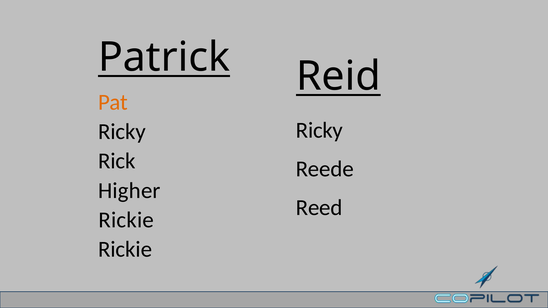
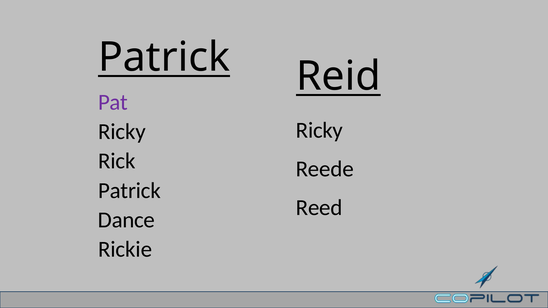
Pat colour: orange -> purple
Higher at (129, 191): Higher -> Patrick
Rickie at (126, 220): Rickie -> Dance
